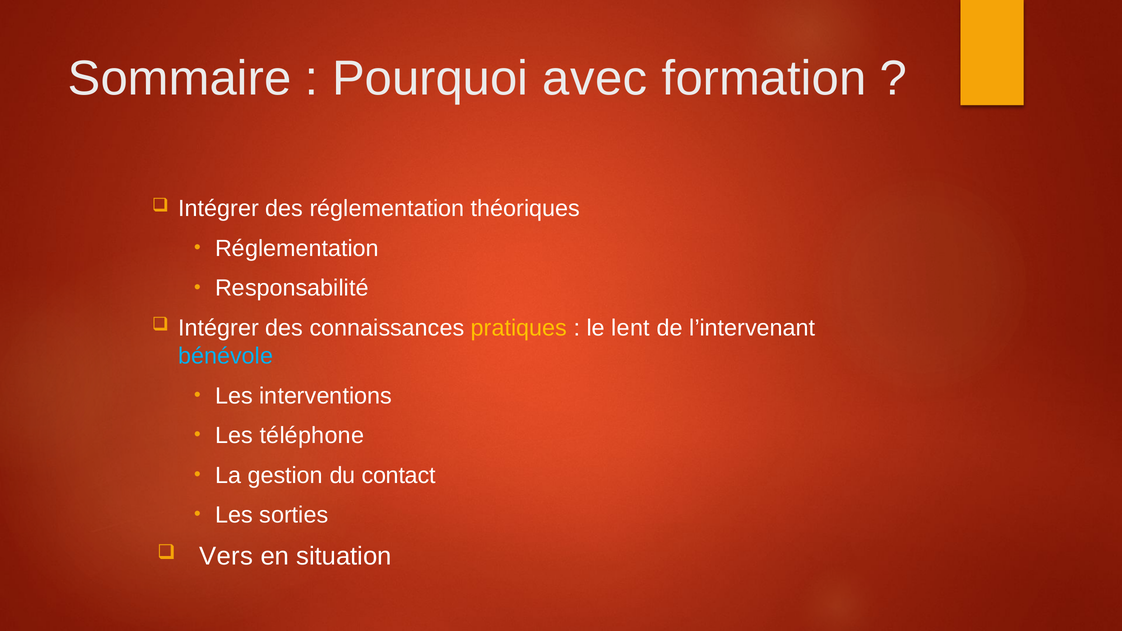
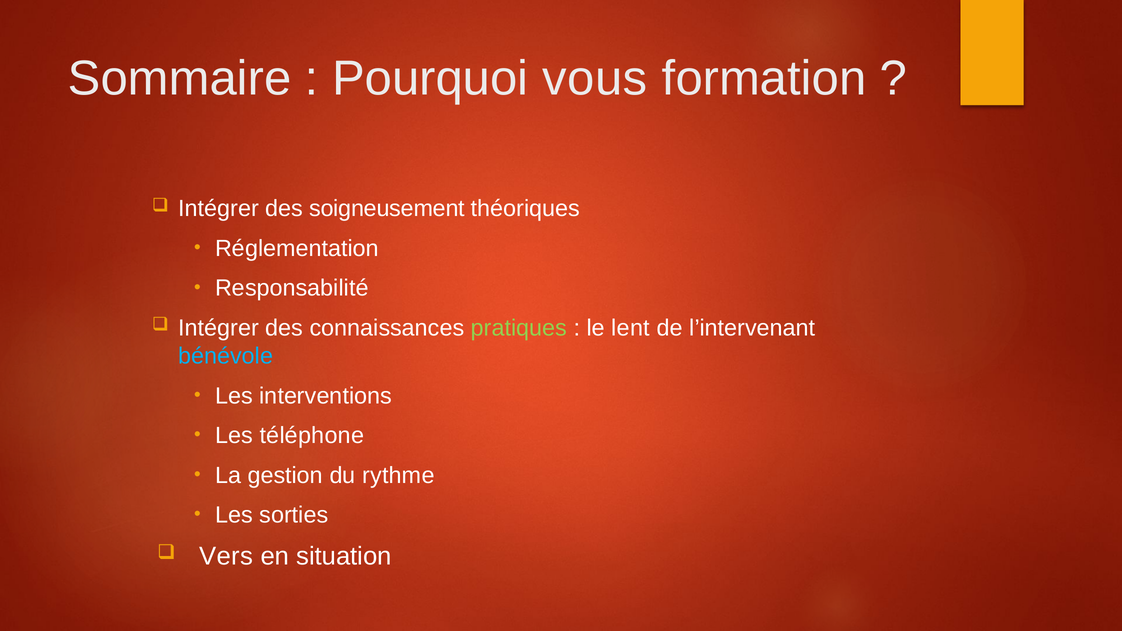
avec: avec -> vous
des réglementation: réglementation -> soigneusement
pratiques colour: yellow -> light green
contact: contact -> rythme
